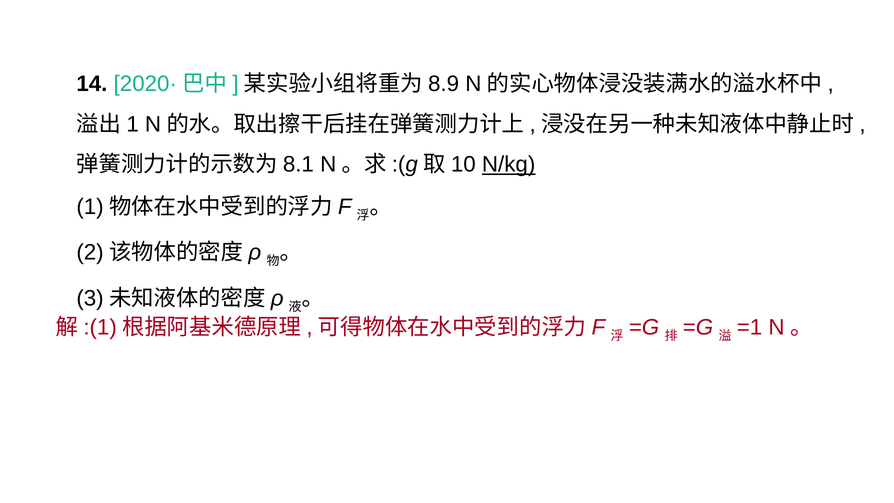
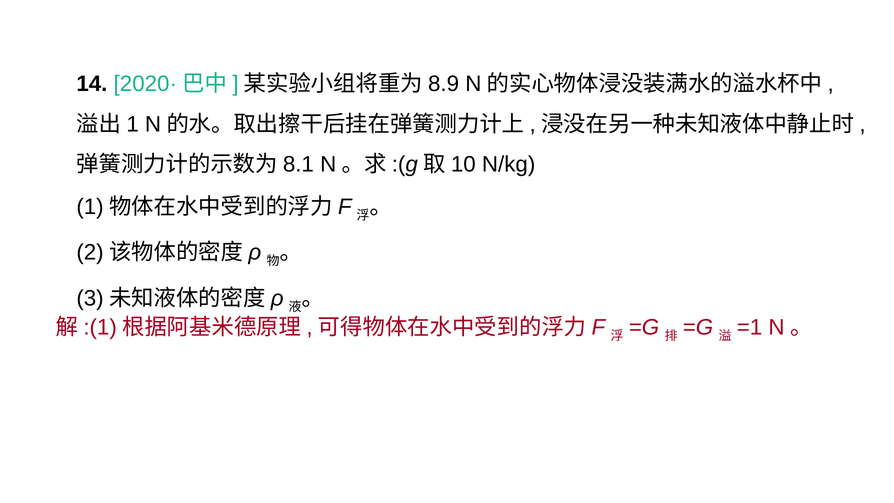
N/kg underline: present -> none
